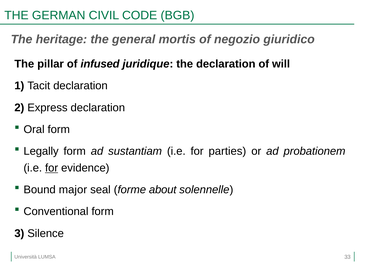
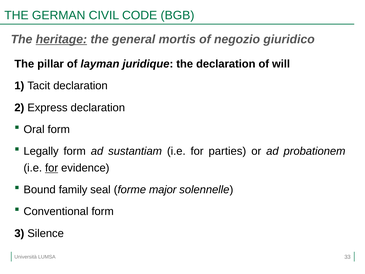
heritage underline: none -> present
infused: infused -> layman
major: major -> family
about: about -> major
